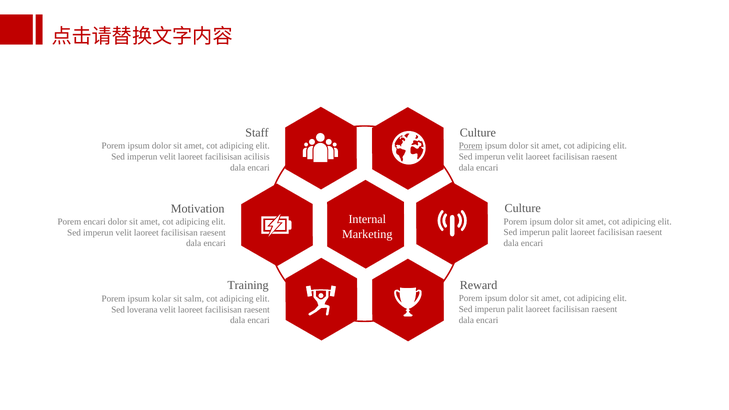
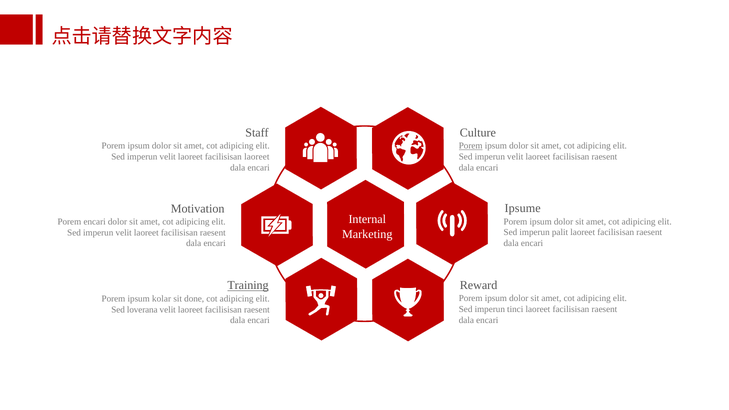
facilisisan acilisis: acilisis -> laoreet
Culture at (523, 208): Culture -> Ipsume
Training underline: none -> present
salm: salm -> done
palit at (515, 309): palit -> tinci
